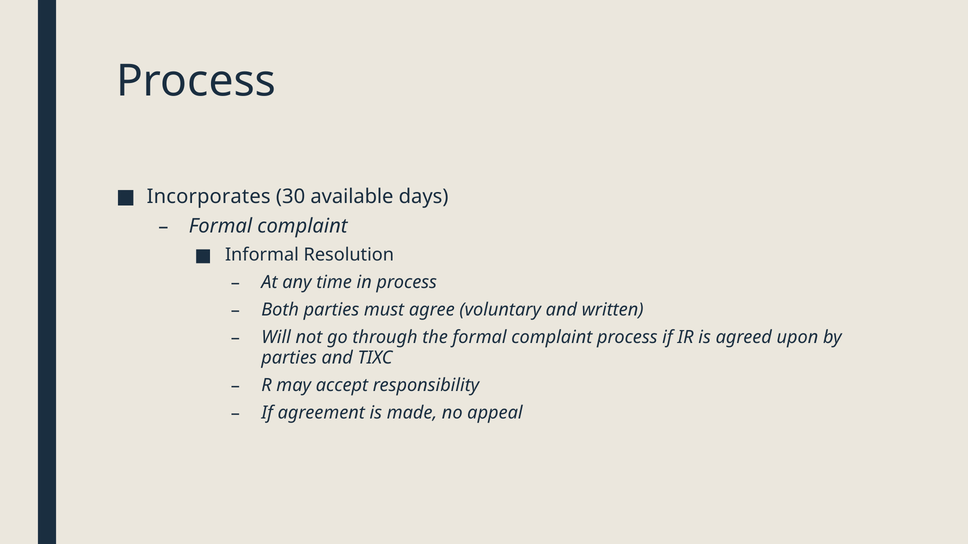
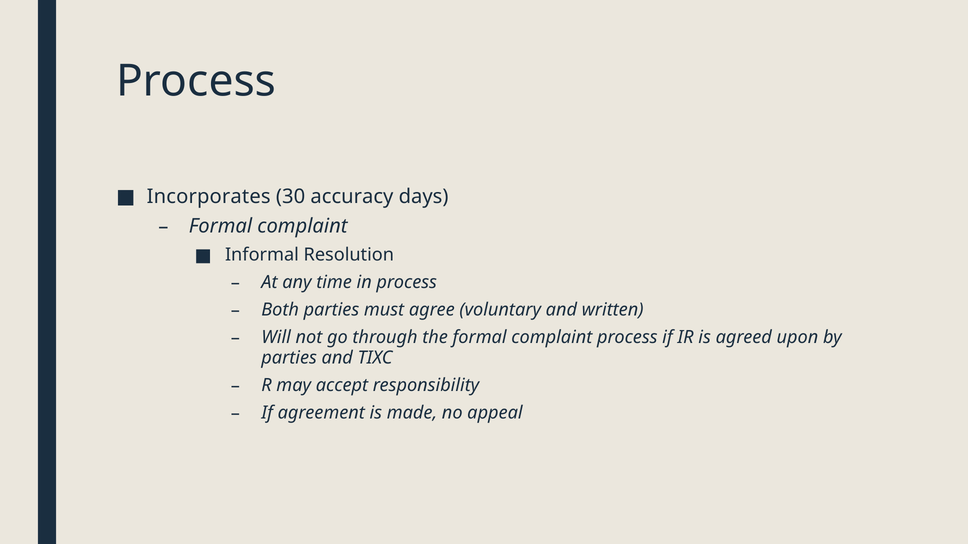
available: available -> accuracy
